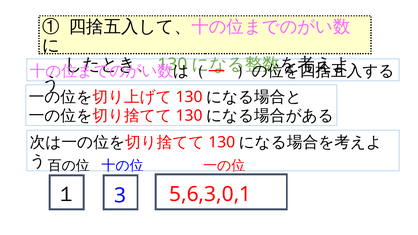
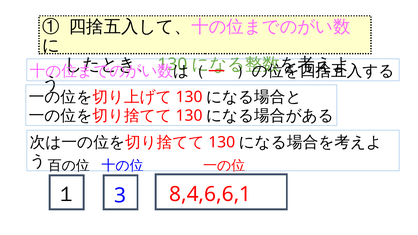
5,6,3,0,1: 5,6,3,0,1 -> 8,4,6,6,1
